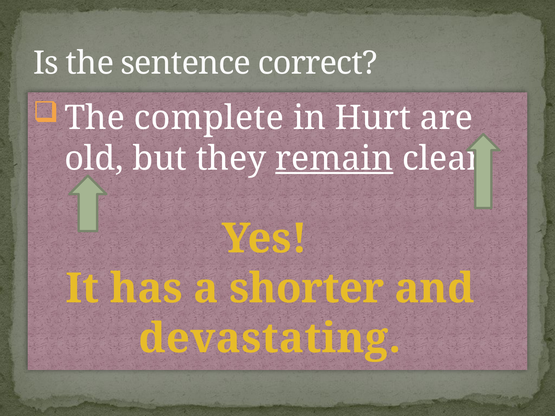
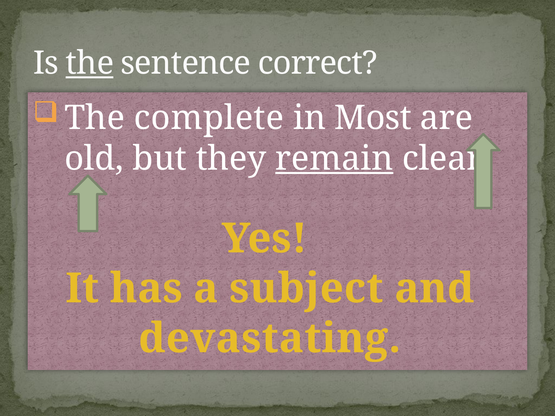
the at (90, 63) underline: none -> present
Hurt: Hurt -> Most
shorter: shorter -> subject
